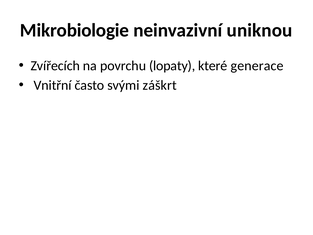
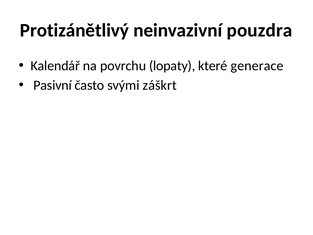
Mikrobiologie: Mikrobiologie -> Protizánětlivý
uniknou: uniknou -> pouzdra
Zvířecích: Zvířecích -> Kalendář
Vnitřní: Vnitřní -> Pasivní
